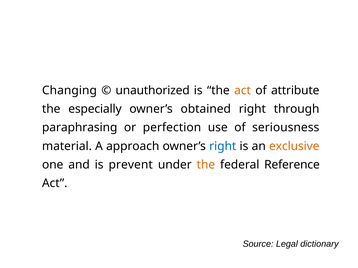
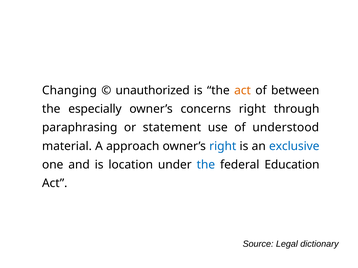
attribute: attribute -> between
obtained: obtained -> concerns
perfection: perfection -> statement
seriousness: seriousness -> understood
exclusive colour: orange -> blue
prevent: prevent -> location
the at (206, 165) colour: orange -> blue
Reference: Reference -> Education
